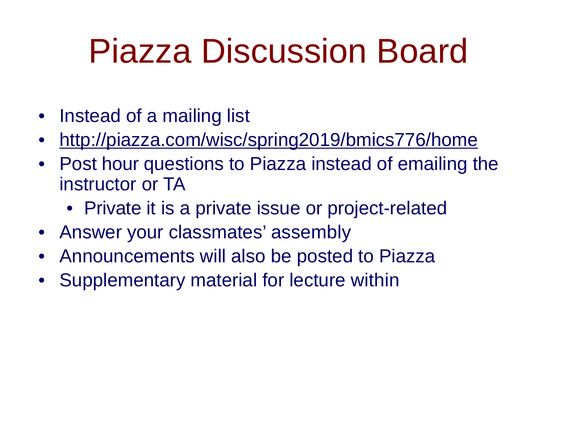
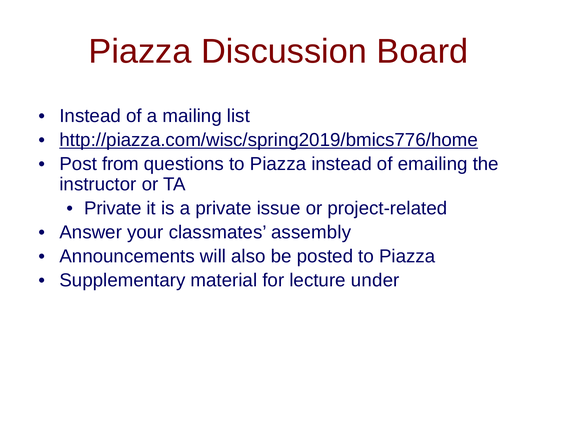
hour: hour -> from
within: within -> under
